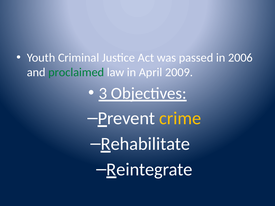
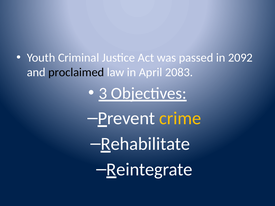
2006: 2006 -> 2092
proclaimed colour: green -> black
2009: 2009 -> 2083
